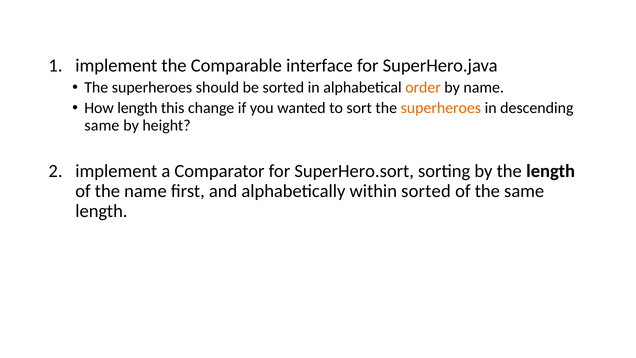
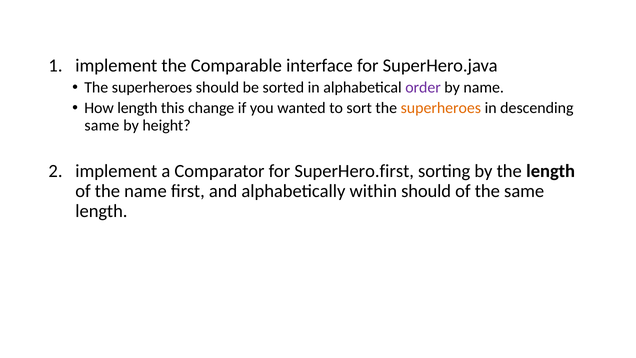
order colour: orange -> purple
SuperHero.sort: SuperHero.sort -> SuperHero.first
within sorted: sorted -> should
